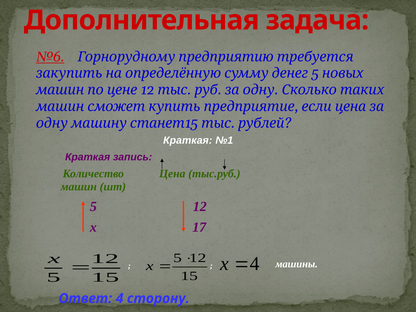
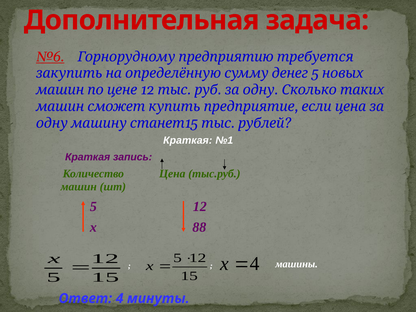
17: 17 -> 88
сторону: сторону -> минуты
